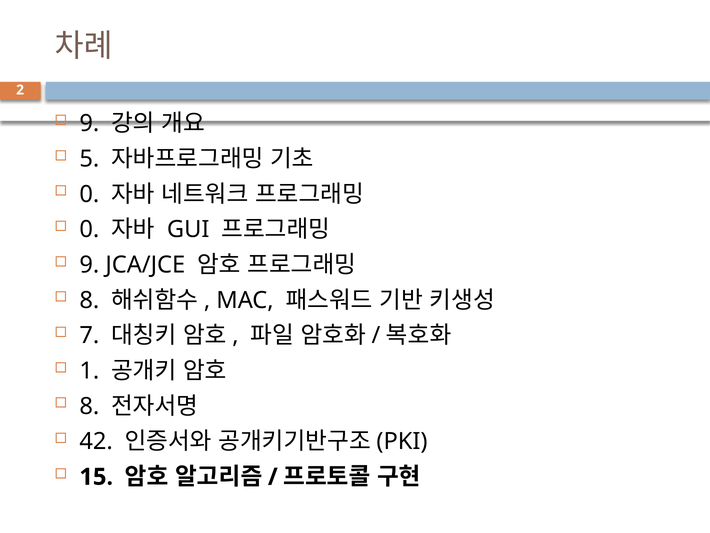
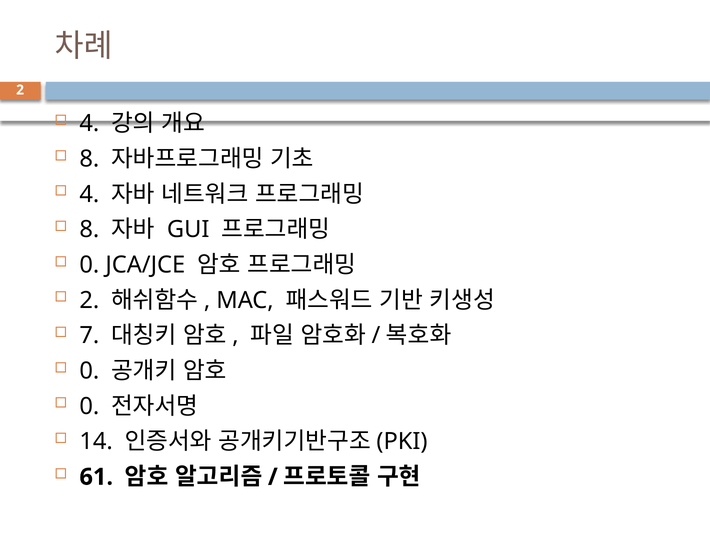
9 at (89, 123): 9 -> 4
5 at (89, 159): 5 -> 8
0 at (89, 194): 0 -> 4
0 at (89, 229): 0 -> 8
9 at (89, 265): 9 -> 0
8 at (89, 300): 8 -> 2
1 at (89, 371): 1 -> 0
8 at (89, 406): 8 -> 0
42: 42 -> 14
15: 15 -> 61
